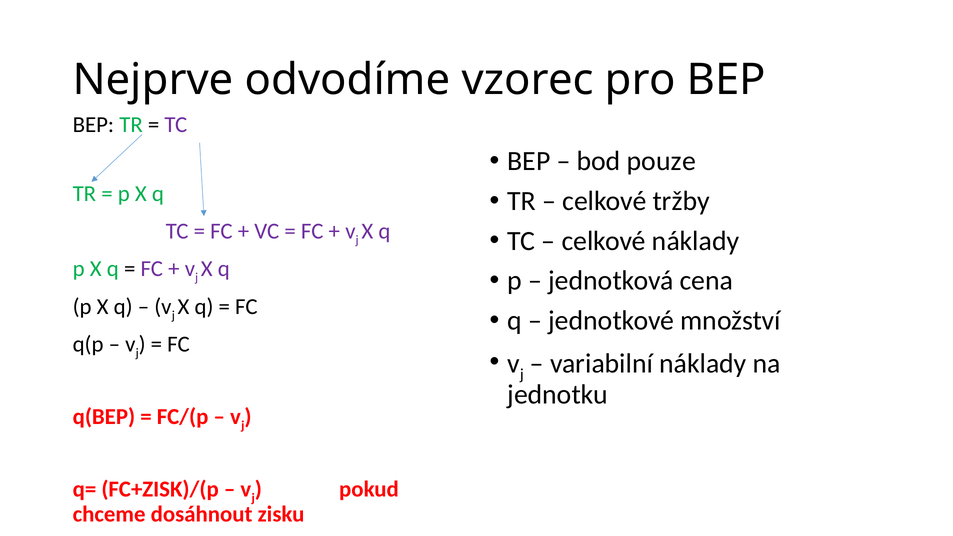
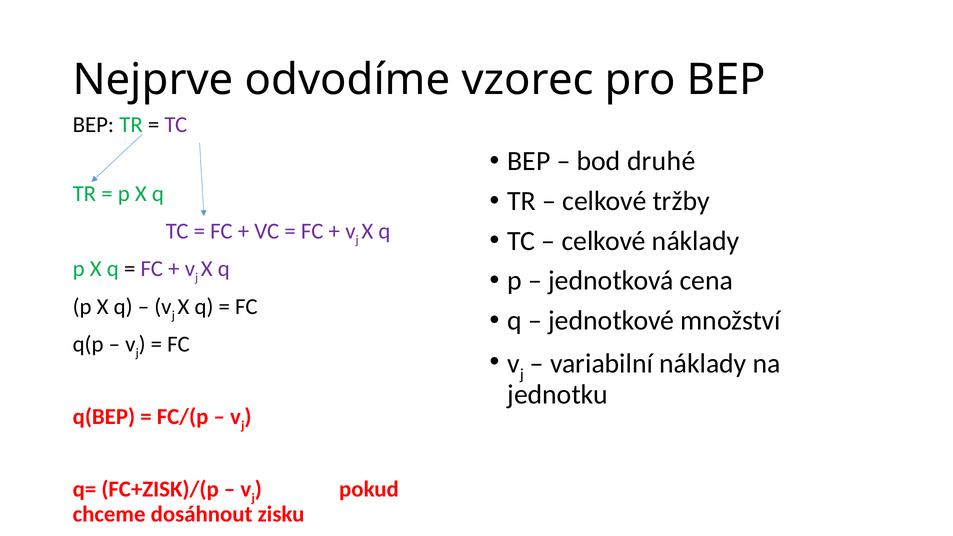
pouze: pouze -> druhé
